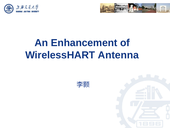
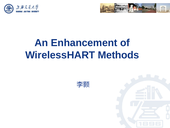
Antenna: Antenna -> Methods
